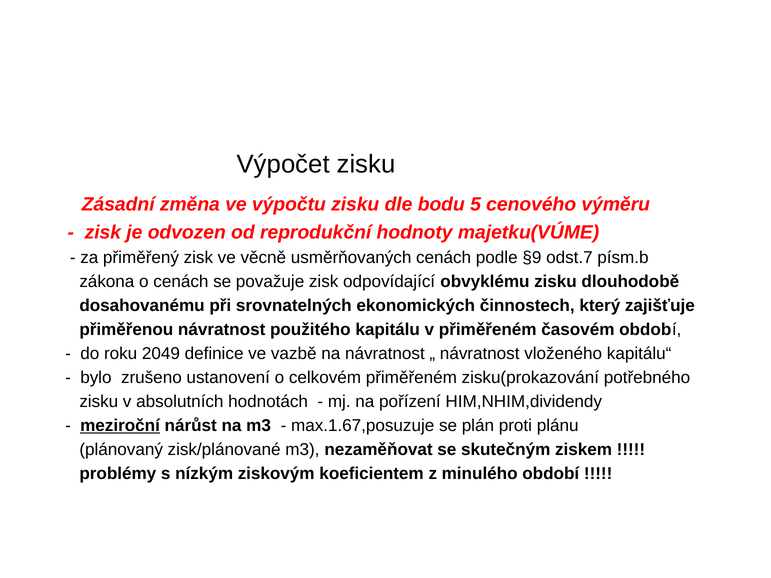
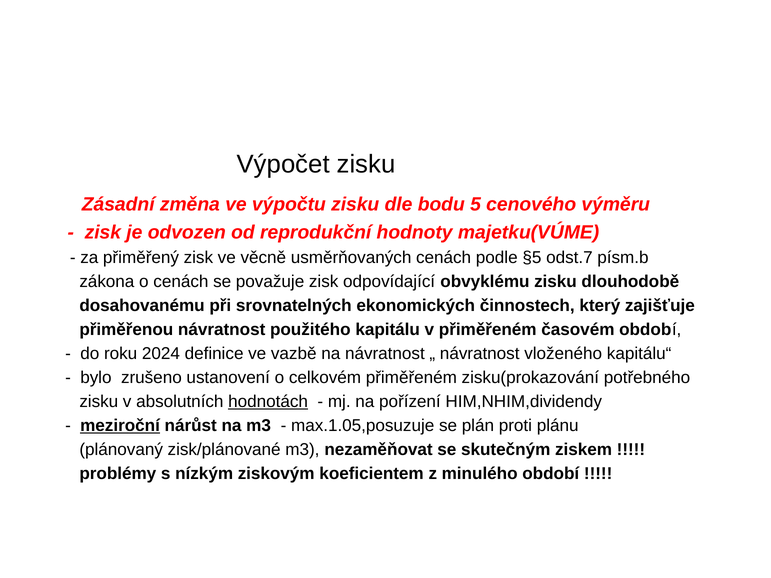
§9: §9 -> §5
2049: 2049 -> 2024
hodnotách underline: none -> present
max.1.67,posuzuje: max.1.67,posuzuje -> max.1.05,posuzuje
